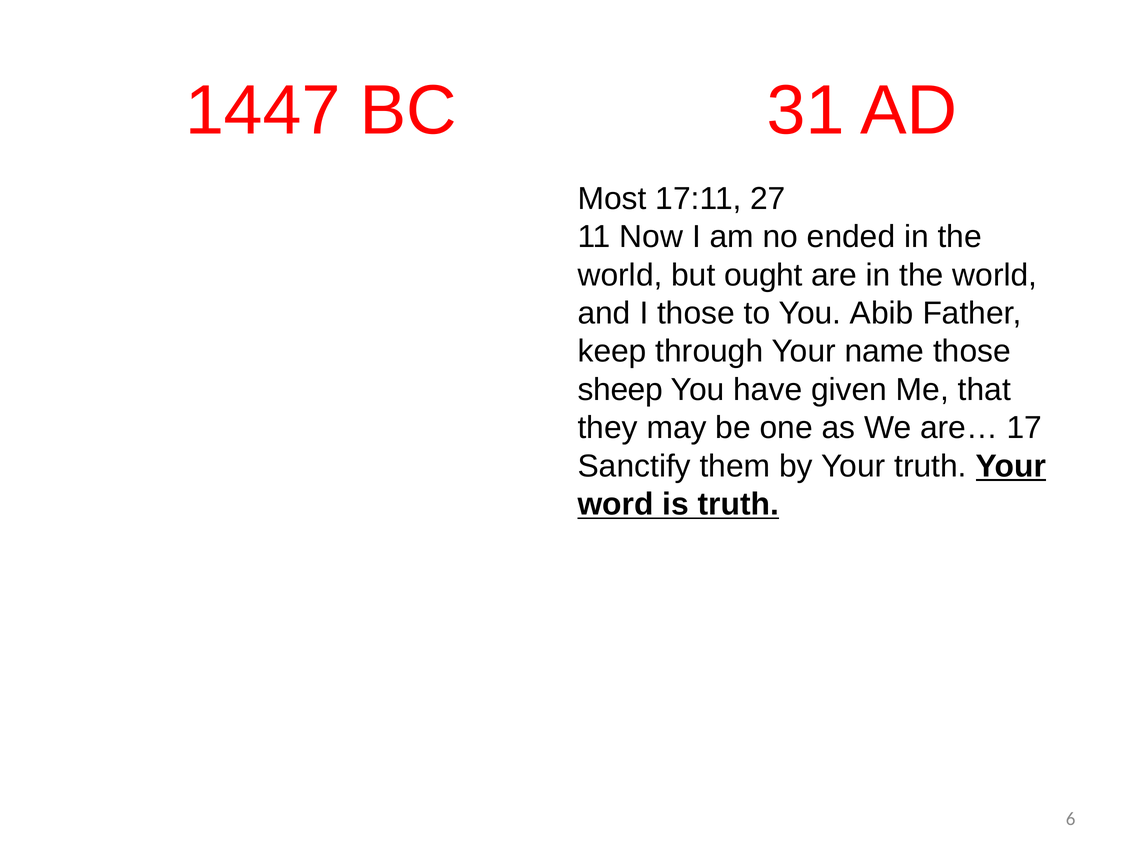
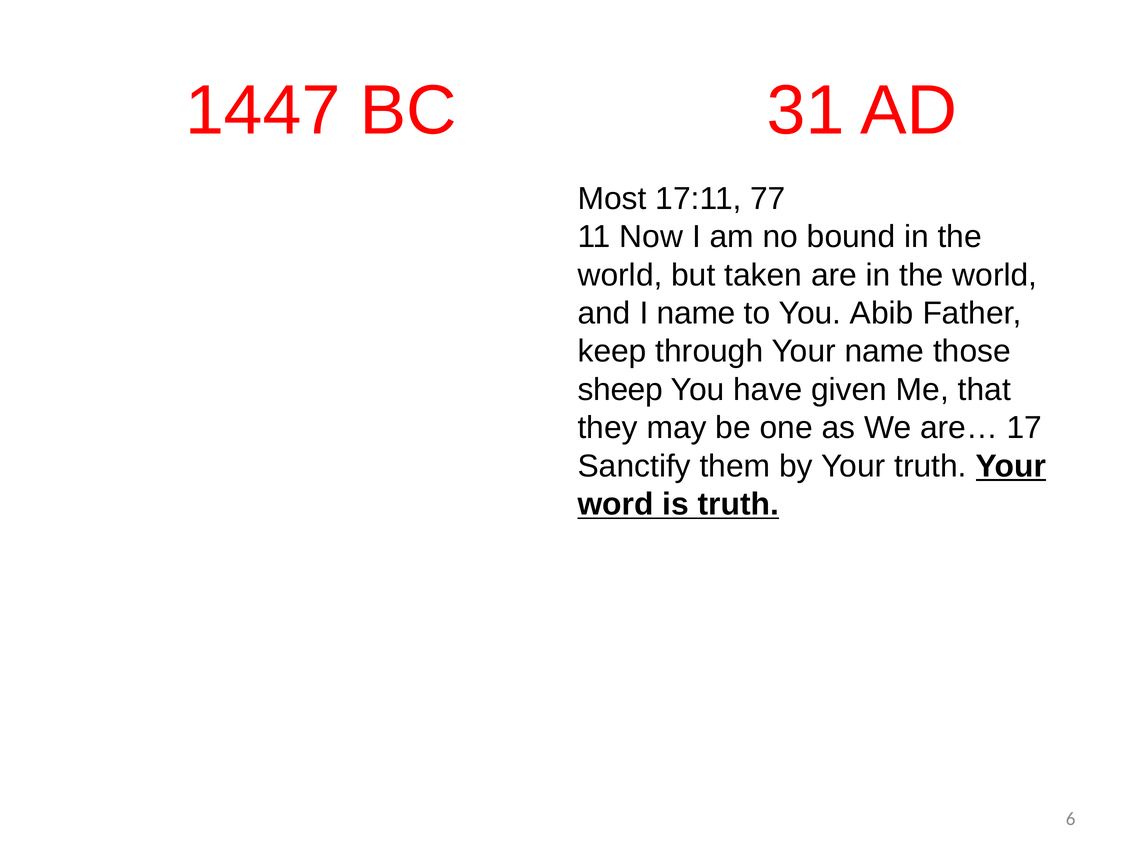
27: 27 -> 77
ended: ended -> bound
ought: ought -> taken
I those: those -> name
